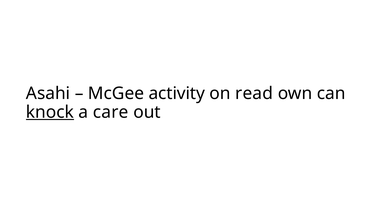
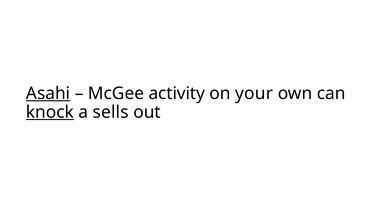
Asahi underline: none -> present
read: read -> your
care: care -> sells
